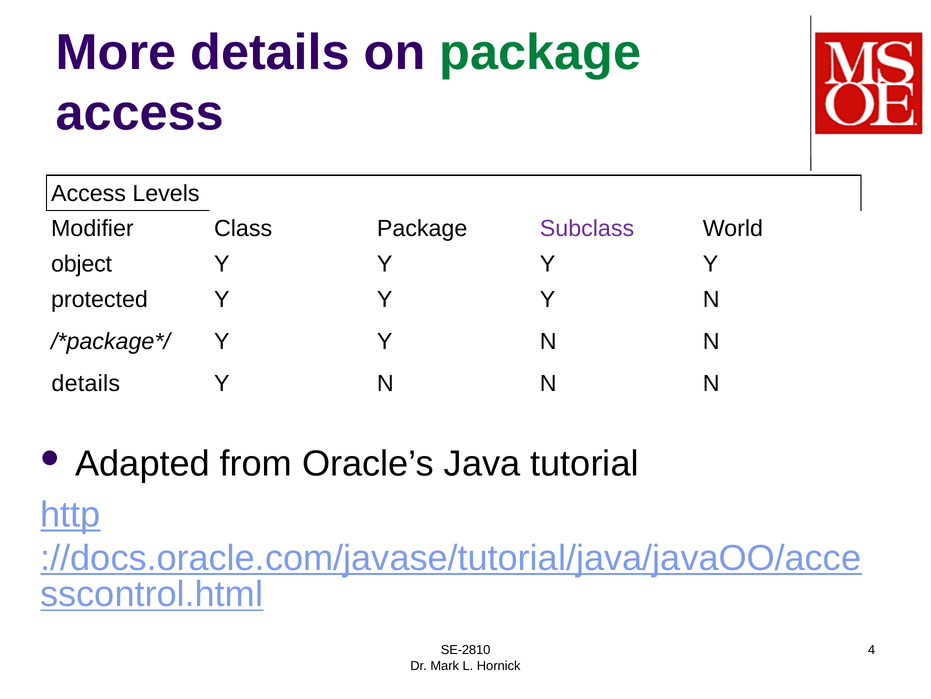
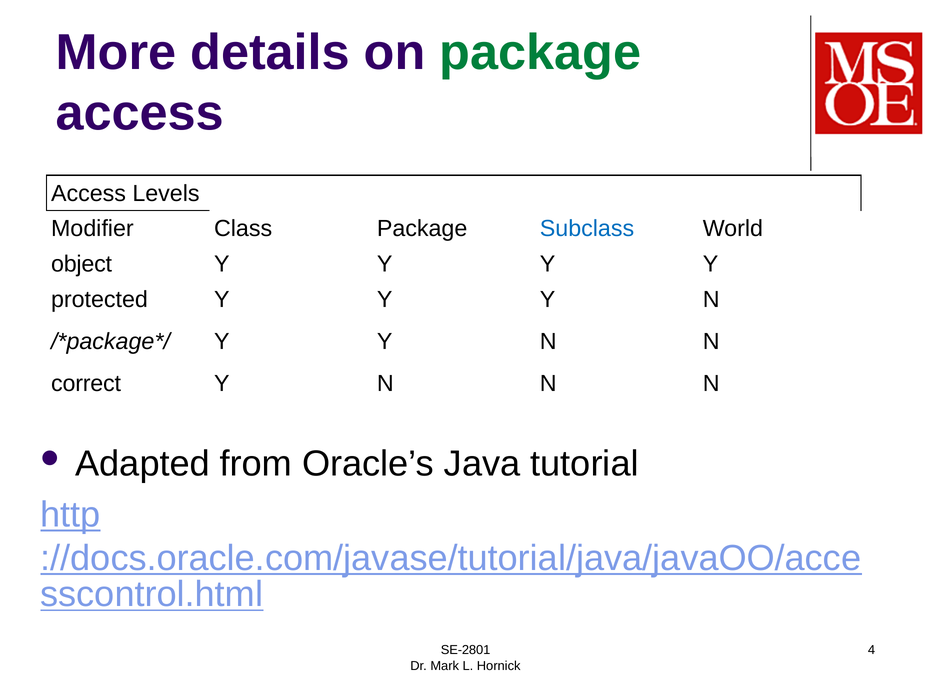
Subclass colour: purple -> blue
details at (86, 383): details -> correct
SE-2810: SE-2810 -> SE-2801
